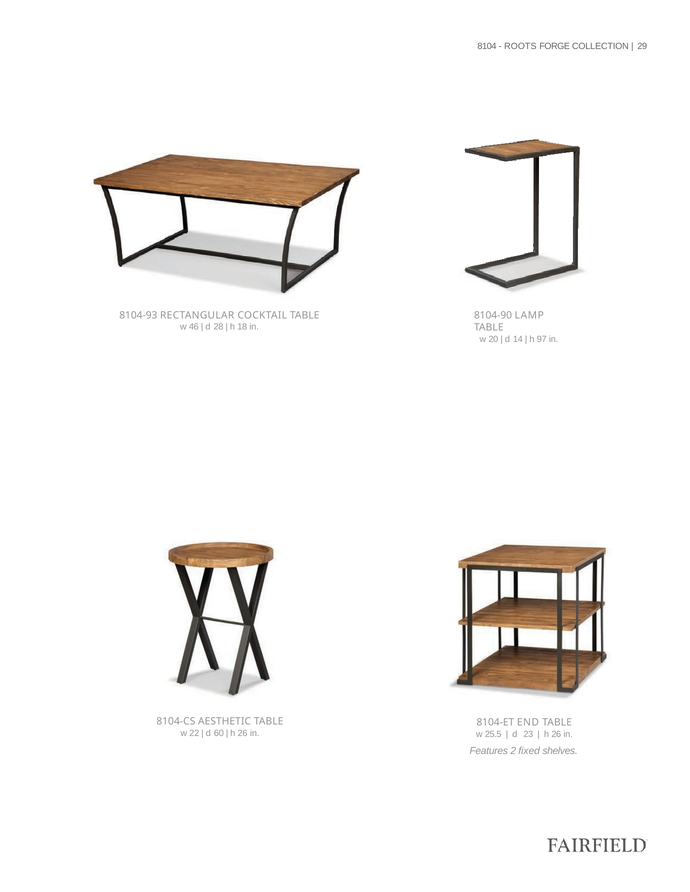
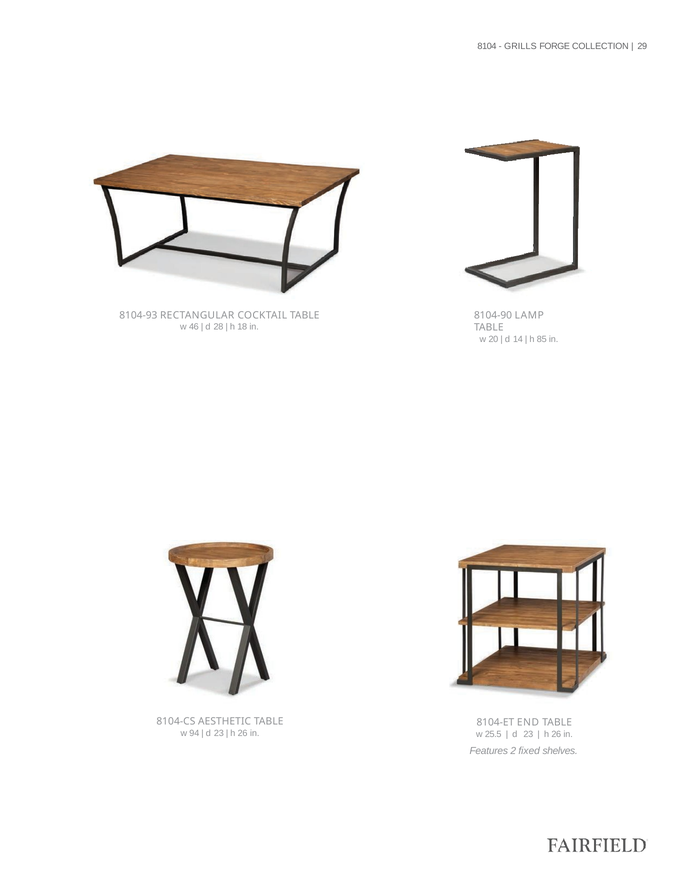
ROOTS: ROOTS -> GRILLS
97: 97 -> 85
22: 22 -> 94
60 at (219, 734): 60 -> 23
